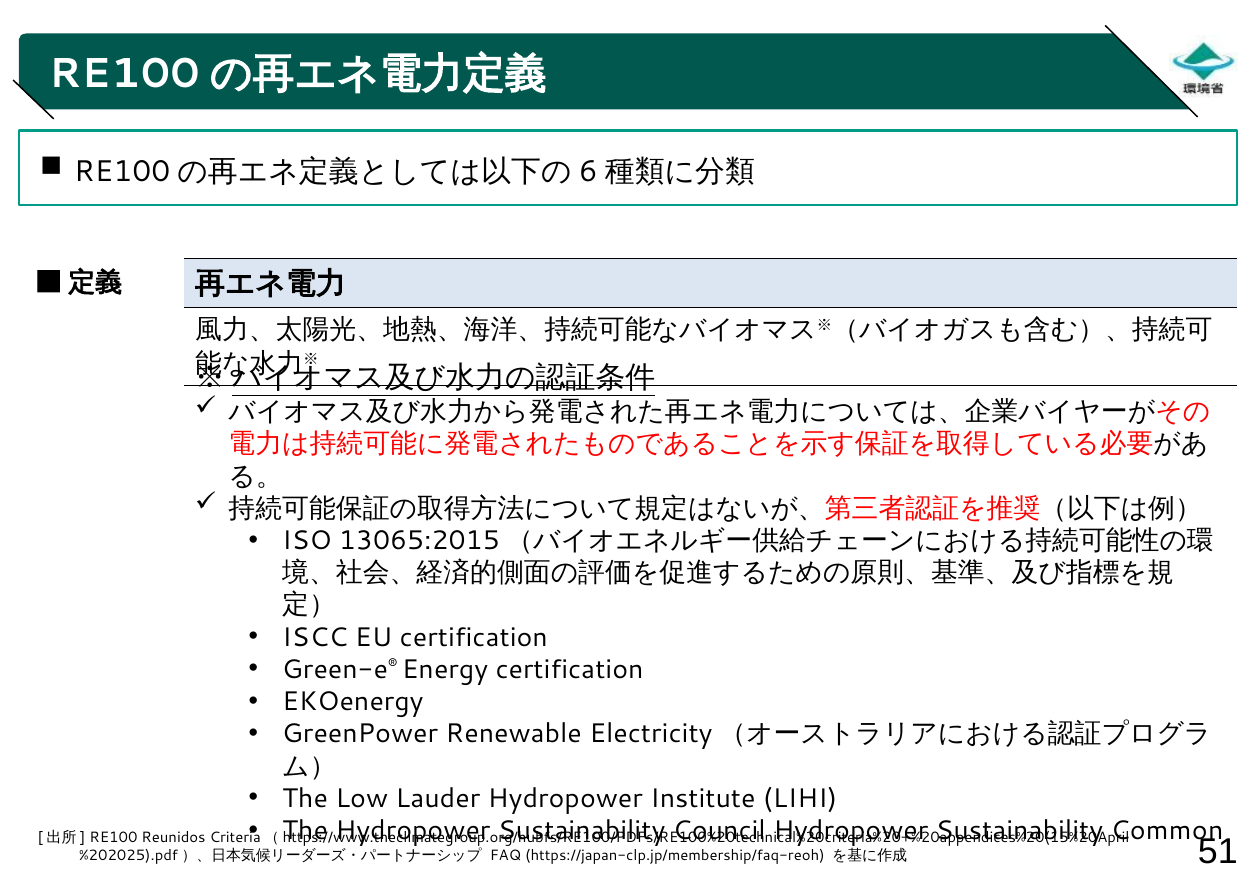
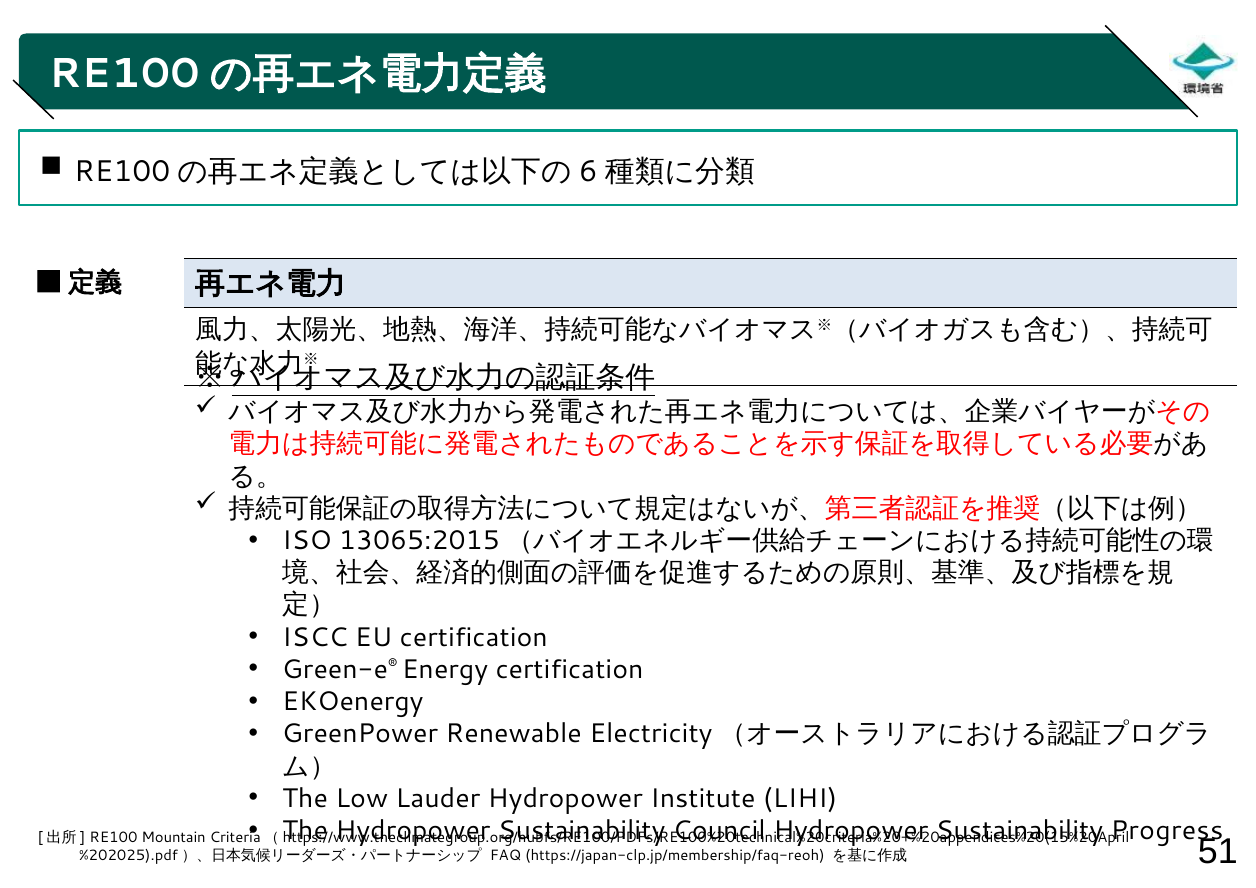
Common: Common -> Progress
Reunidos: Reunidos -> Mountain
